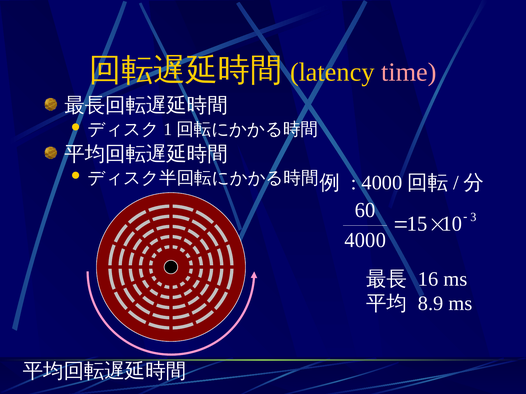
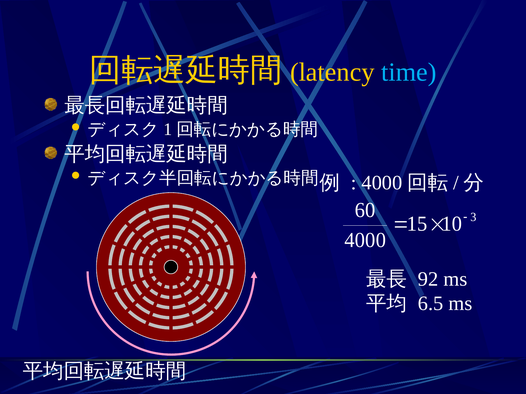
time colour: pink -> light blue
16: 16 -> 92
8.9: 8.9 -> 6.5
